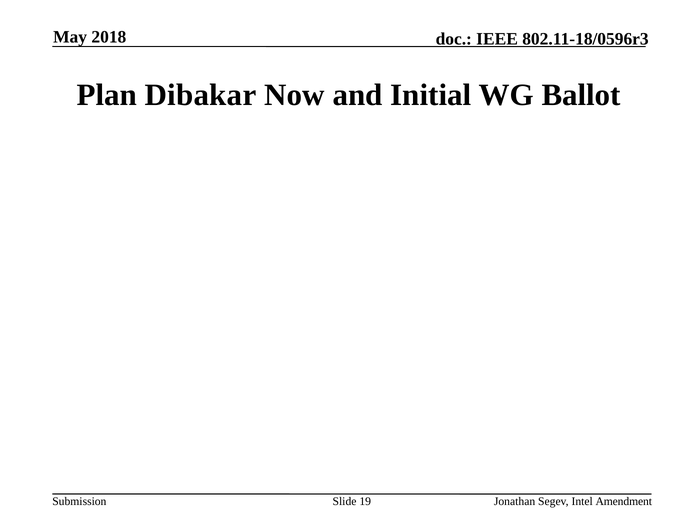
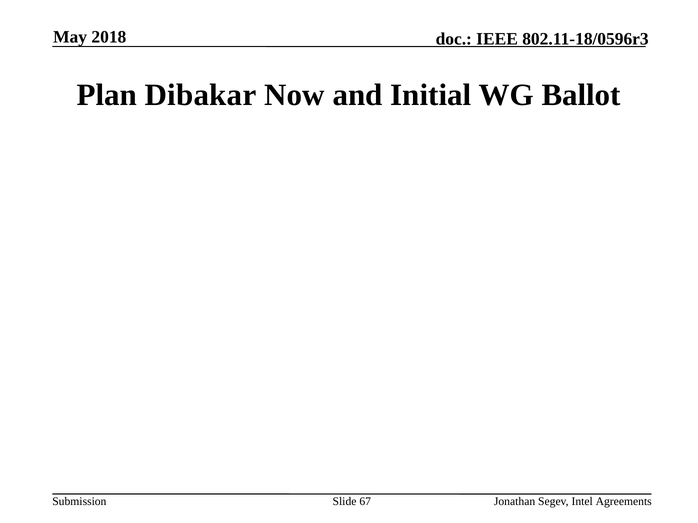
19: 19 -> 67
Amendment: Amendment -> Agreements
